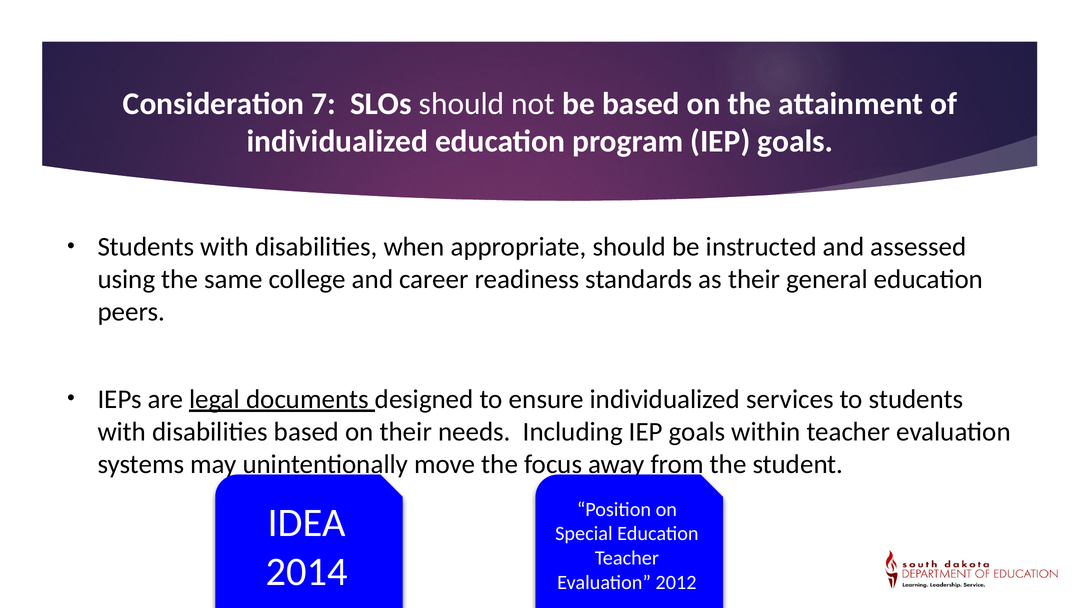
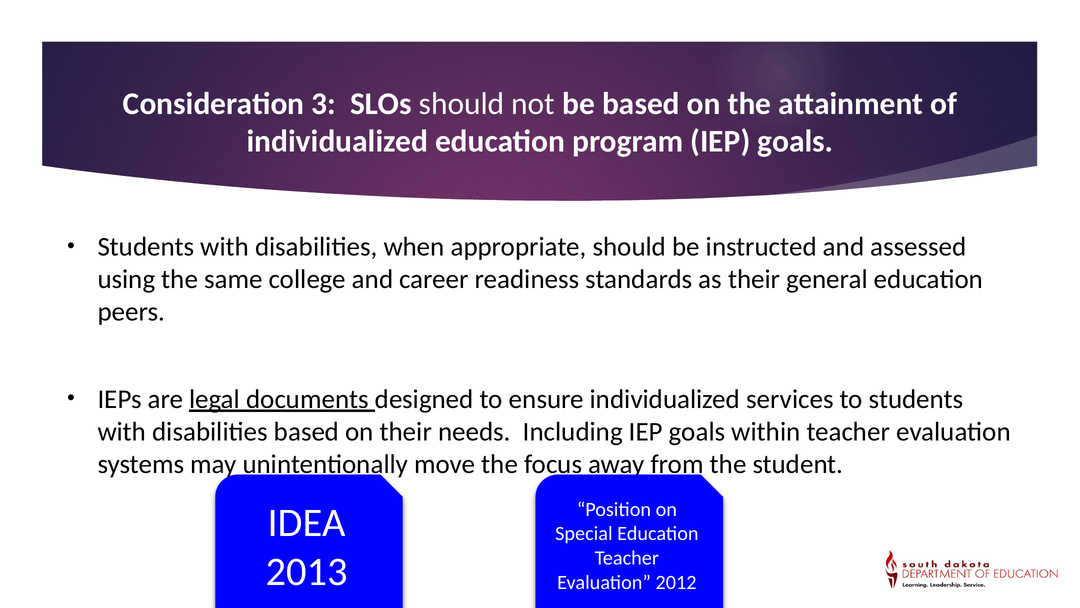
7: 7 -> 3
2014: 2014 -> 2013
